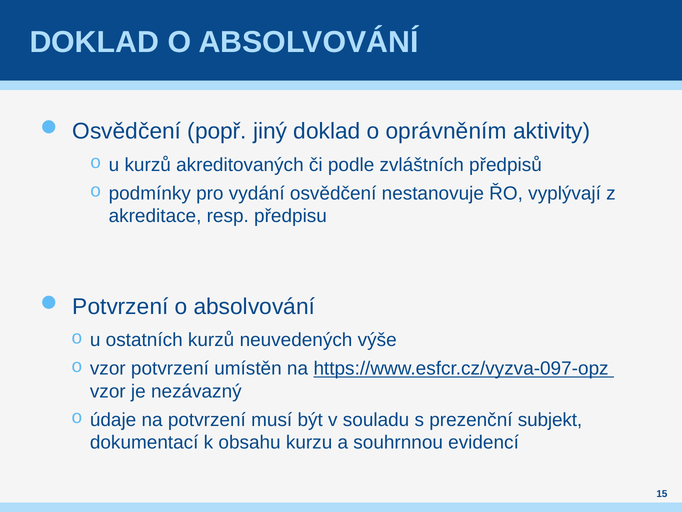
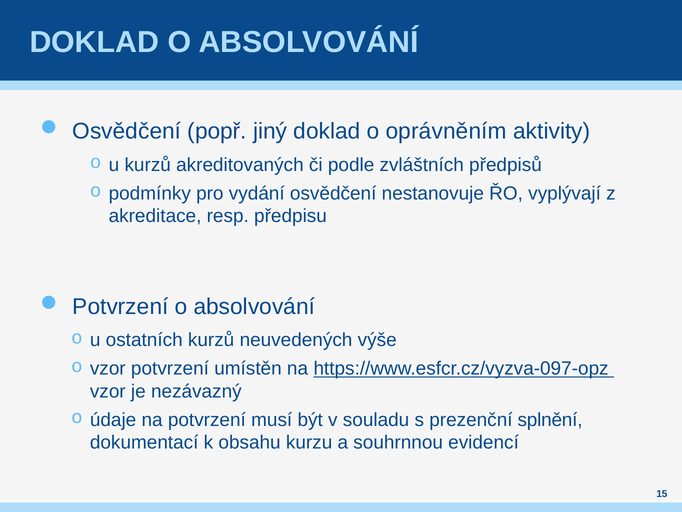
subjekt: subjekt -> splnění
